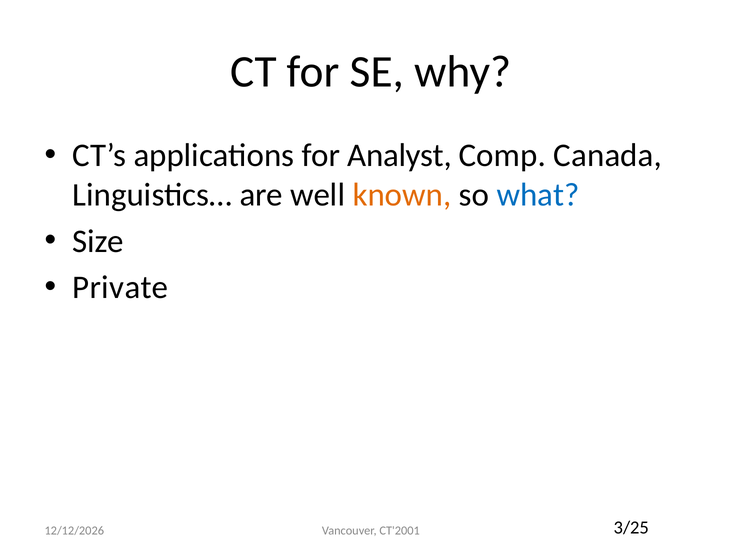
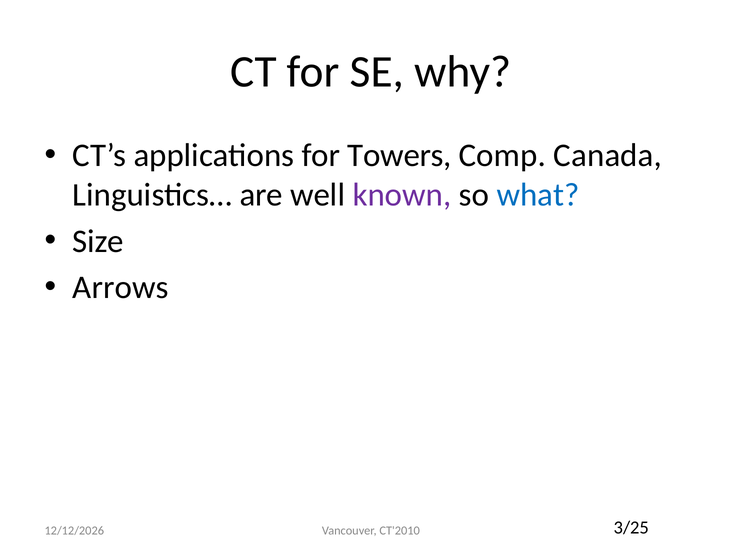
Analyst: Analyst -> Towers
known colour: orange -> purple
Private: Private -> Arrows
CT'2001: CT'2001 -> CT'2010
